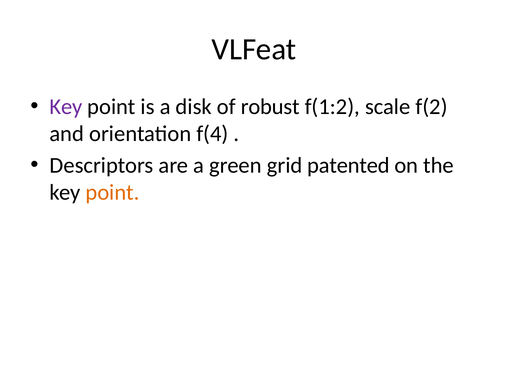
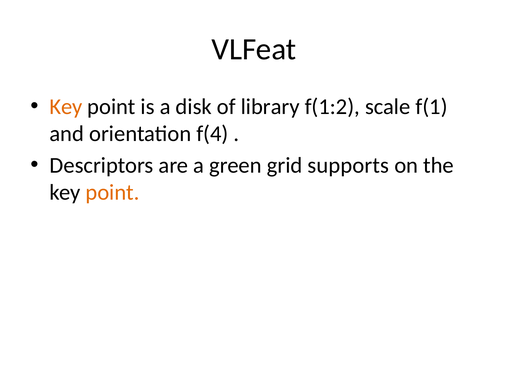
Key at (66, 107) colour: purple -> orange
robust: robust -> library
f(2: f(2 -> f(1
patented: patented -> supports
